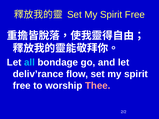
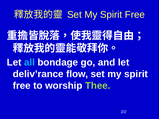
Thee colour: pink -> light green
